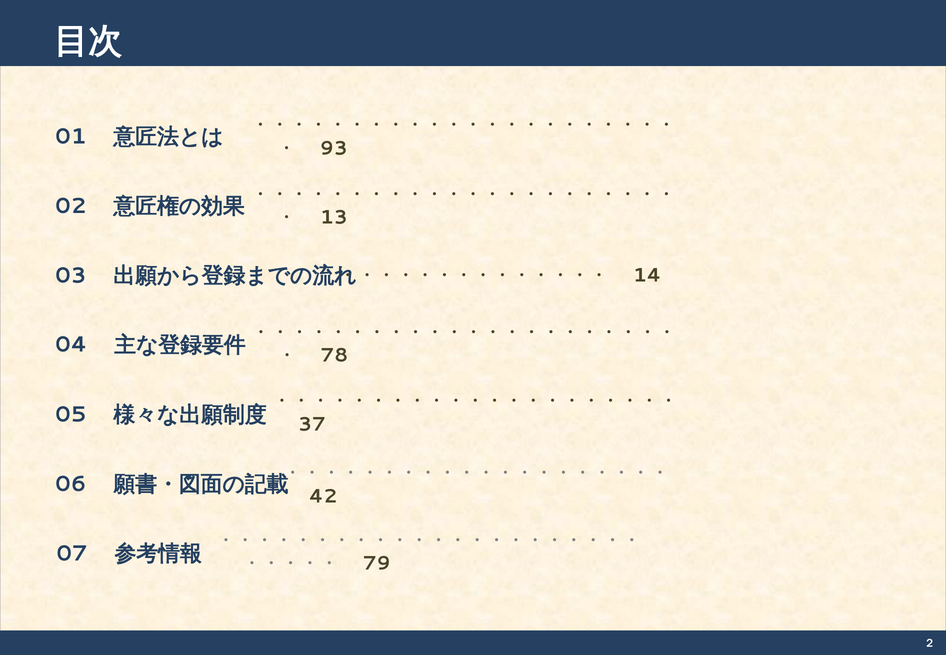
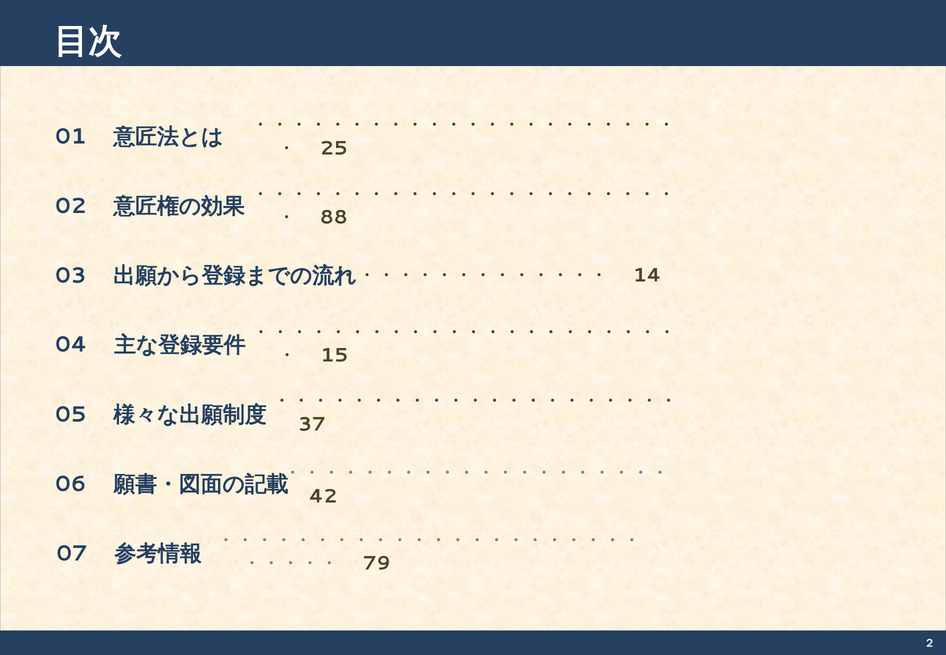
93: 93 -> 25
13: 13 -> 88
78: 78 -> 15
